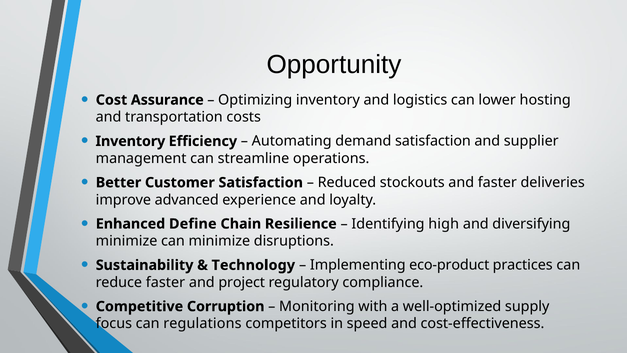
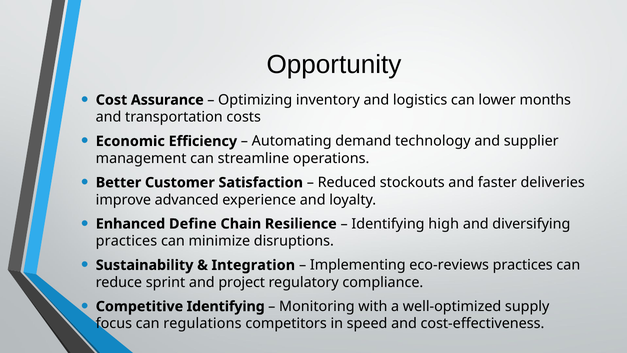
hosting: hosting -> months
Inventory at (130, 141): Inventory -> Economic
demand satisfaction: satisfaction -> technology
minimize at (127, 241): minimize -> practices
Technology: Technology -> Integration
eco-product: eco-product -> eco-reviews
reduce faster: faster -> sprint
Competitive Corruption: Corruption -> Identifying
